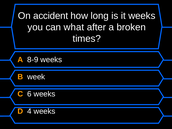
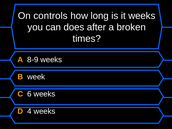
accident: accident -> controls
what: what -> does
